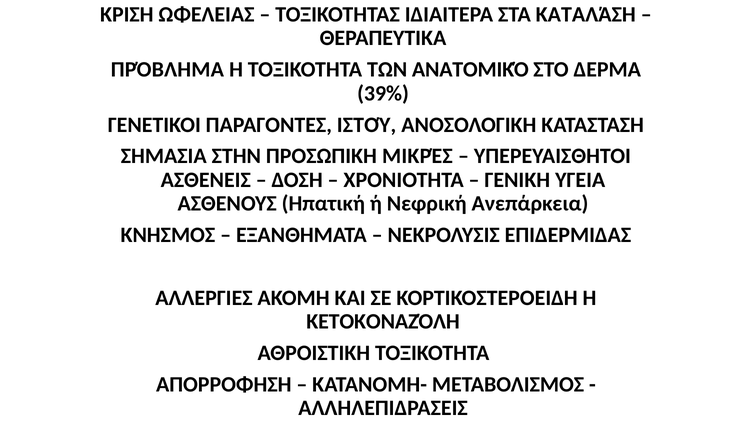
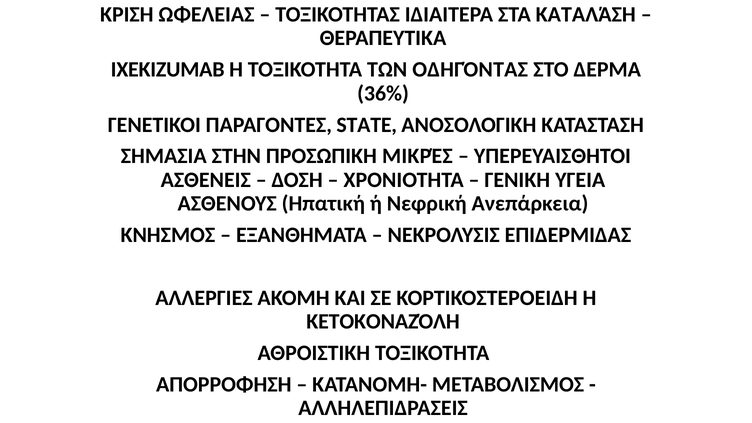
ΠΡΌΒΛΗΜΑ: ΠΡΌΒΛΗΜΑ -> IXEKIZUMAB
ΑΝΑΤΟΜΙΚΌ: ΑΝΑΤΟΜΙΚΌ -> ΟΔΗΓΌΝΤΑΣ
39%: 39% -> 36%
ΙΣΤΟΎ: ΙΣΤΟΎ -> STATE
